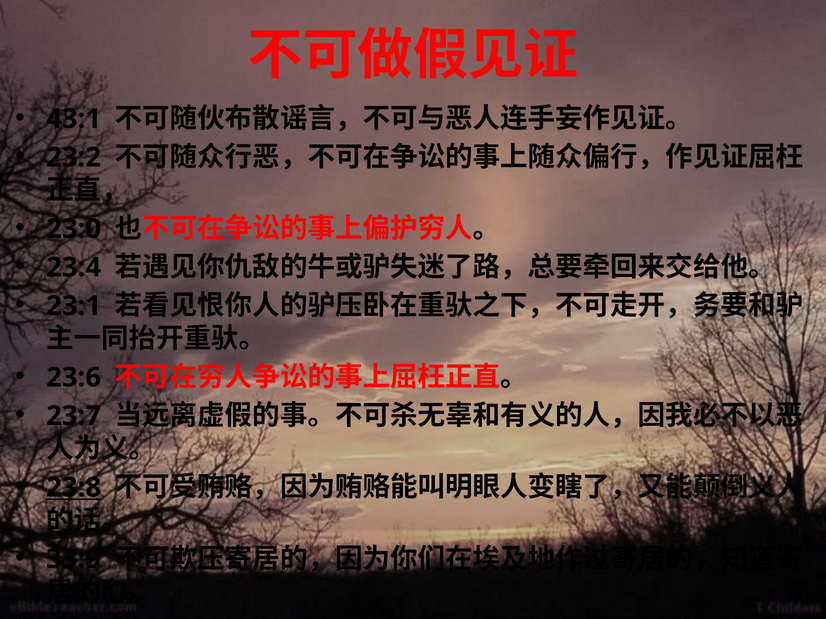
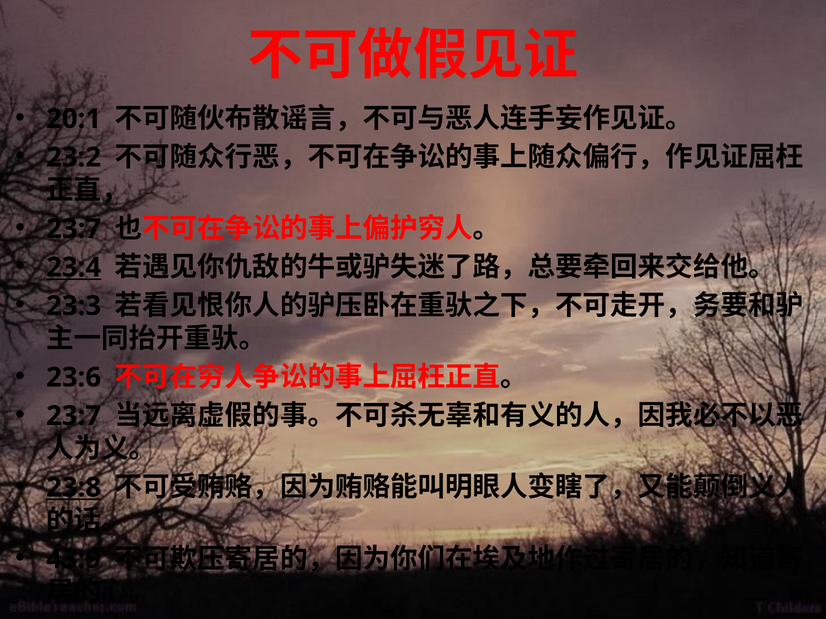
43:1: 43:1 -> 20:1
23:0 at (74, 229): 23:0 -> 23:7
23:4 underline: none -> present
23:1: 23:1 -> 23:3
33:9: 33:9 -> 43:9
